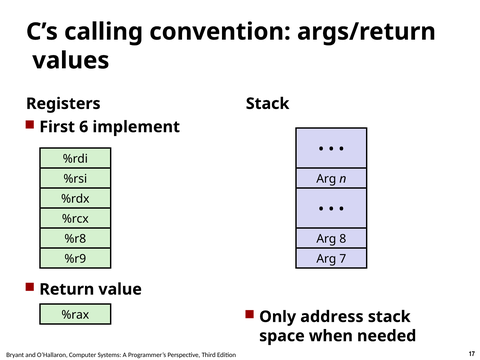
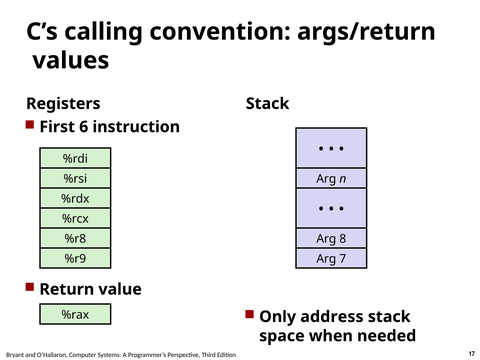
implement: implement -> instruction
